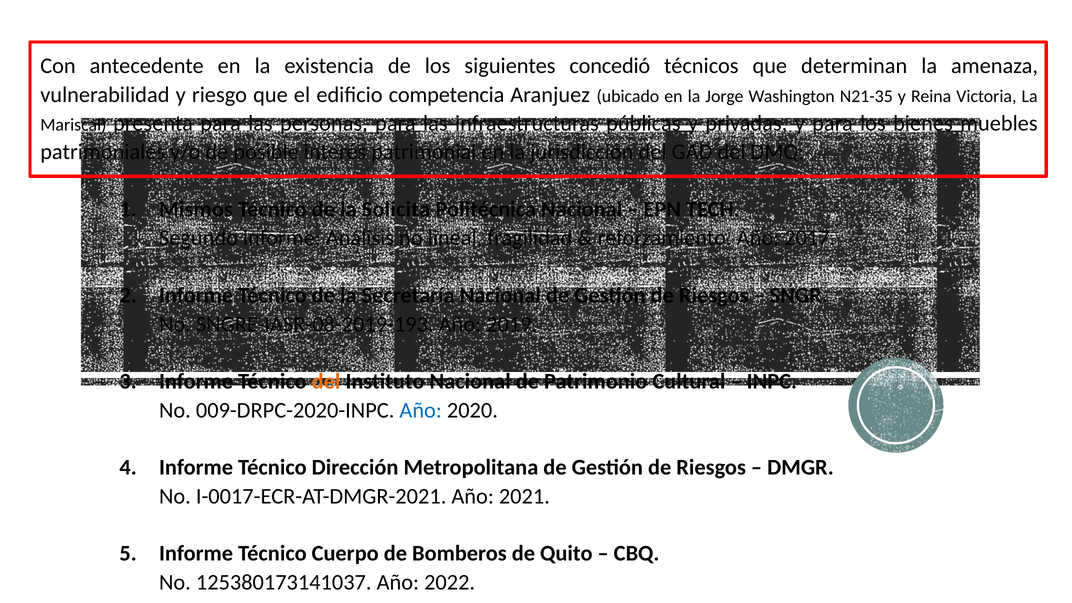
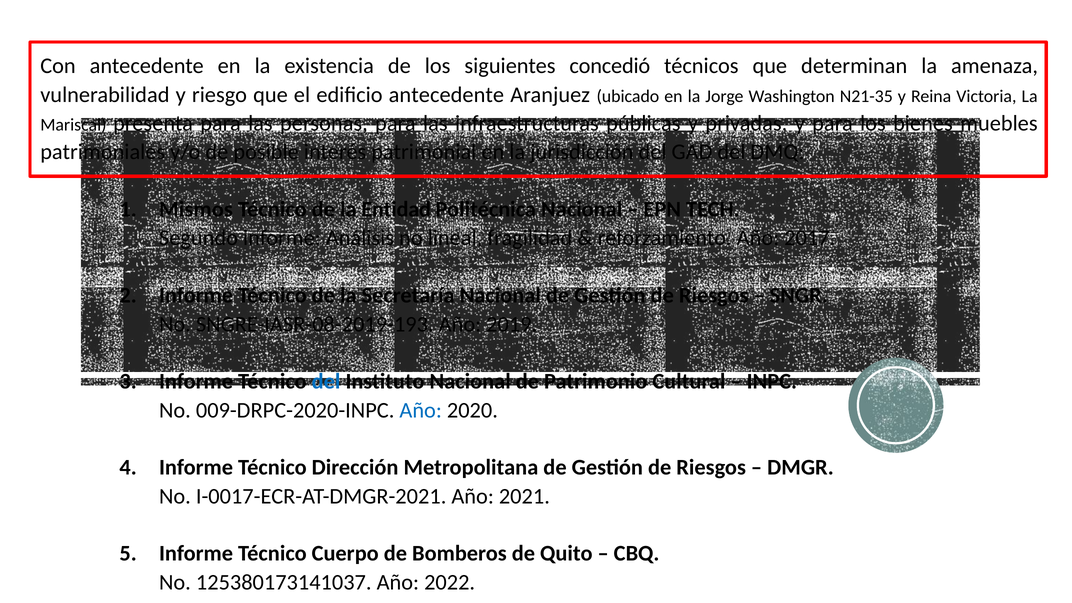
edificio competencia: competencia -> antecedente
Solicita: Solicita -> Entidad
del at (326, 381) colour: orange -> blue
